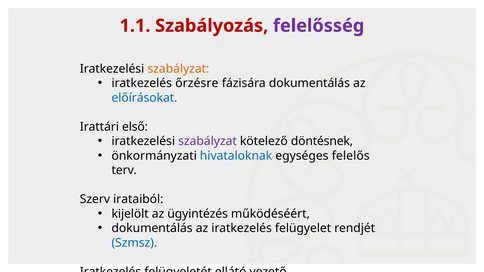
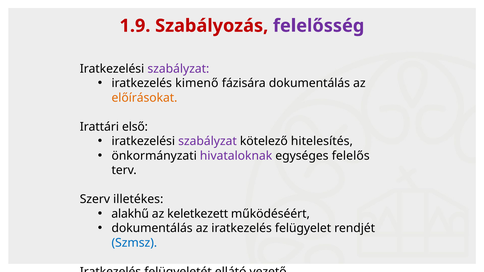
1.1: 1.1 -> 1.9
szabályzat at (178, 69) colour: orange -> purple
őrzésre: őrzésre -> kimenő
előírásokat colour: blue -> orange
döntésnek: döntésnek -> hitelesítés
hivataloknak colour: blue -> purple
irataiból: irataiból -> illetékes
kijelölt: kijelölt -> alakhű
ügyintézés: ügyintézés -> keletkezett
